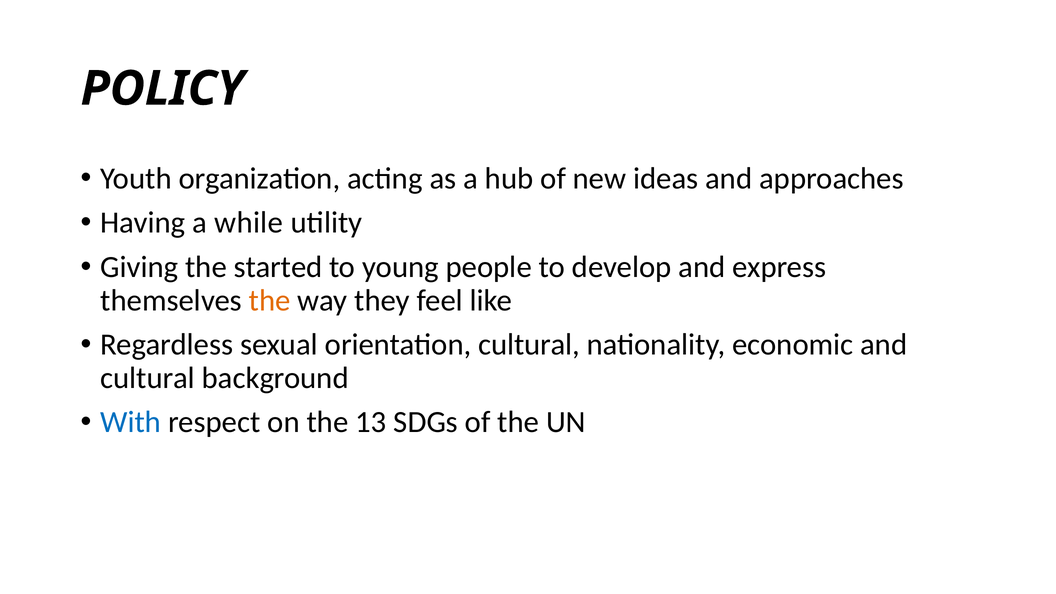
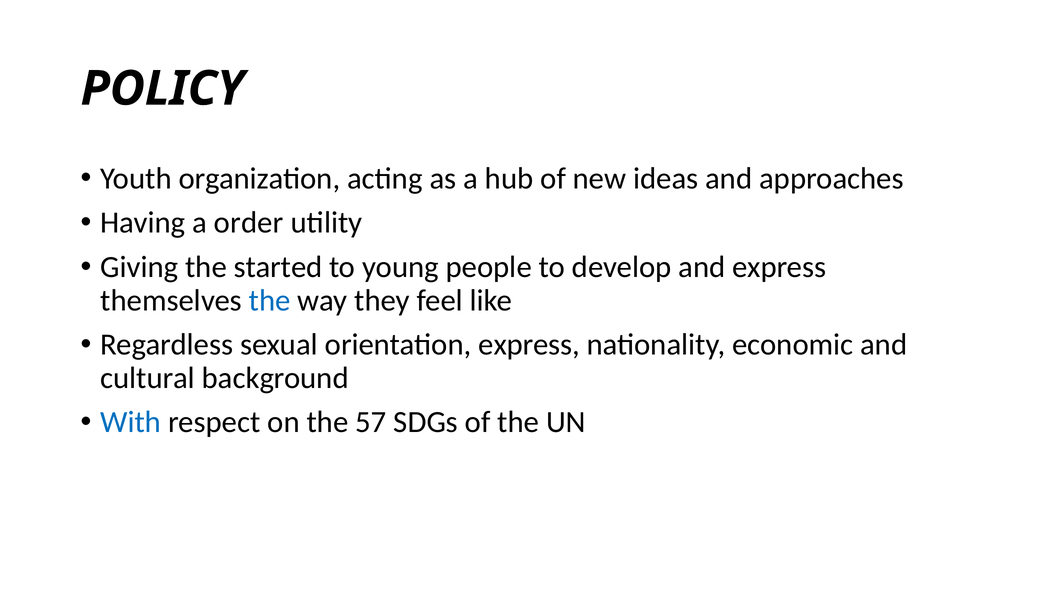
while: while -> order
the at (270, 300) colour: orange -> blue
orientation cultural: cultural -> express
13: 13 -> 57
